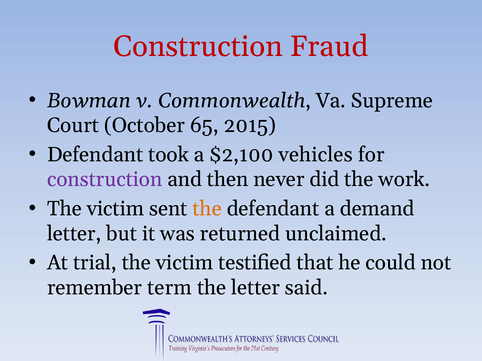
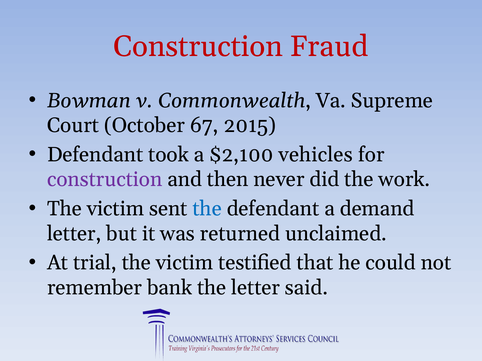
65: 65 -> 67
the at (207, 209) colour: orange -> blue
term: term -> bank
